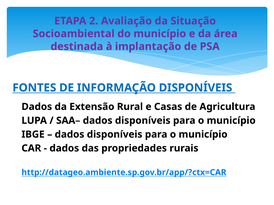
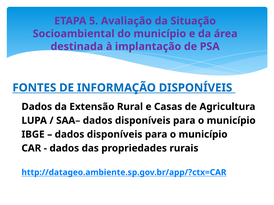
2: 2 -> 5
